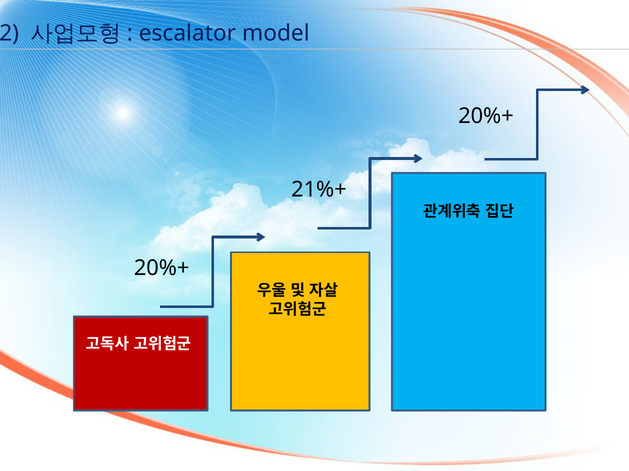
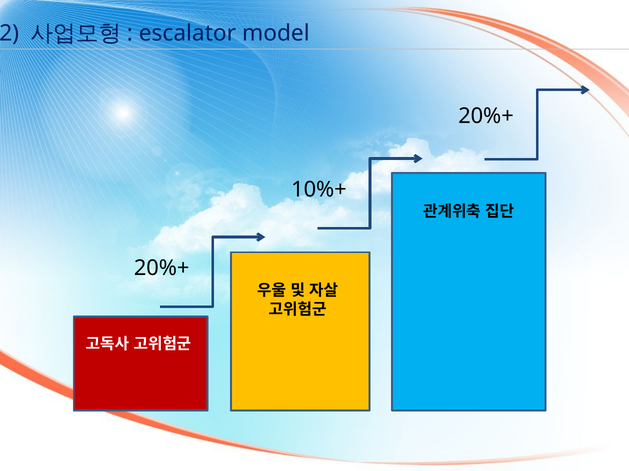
21%+: 21%+ -> 10%+
